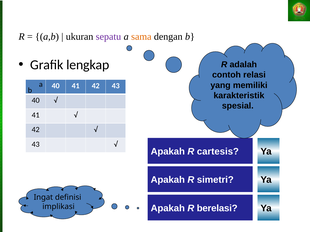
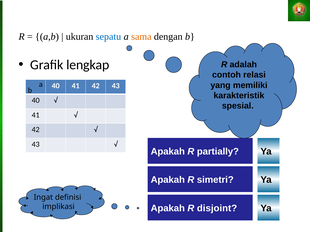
sepatu colour: purple -> blue
cartesis: cartesis -> partially
berelasi: berelasi -> disjoint
